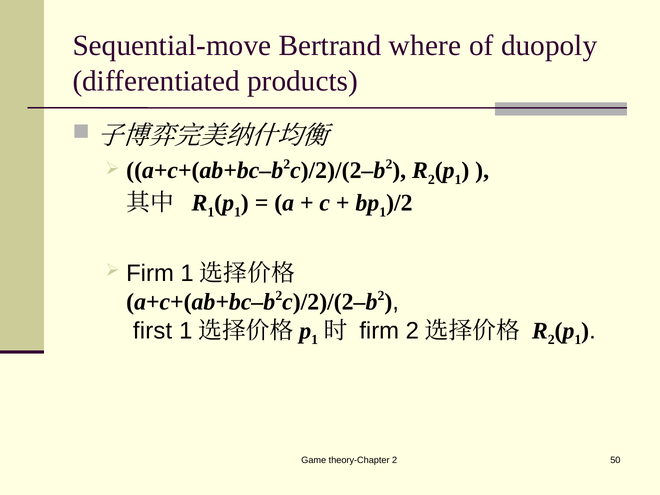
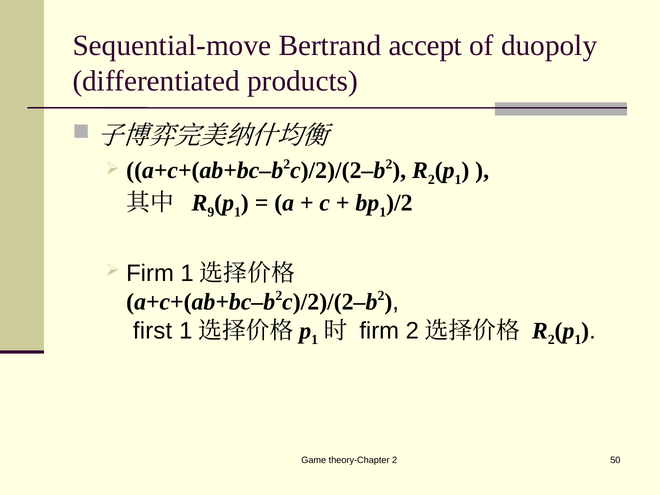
where: where -> accept
1 at (211, 212): 1 -> 9
